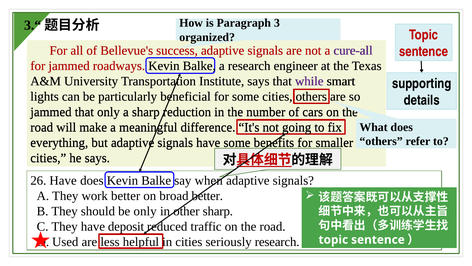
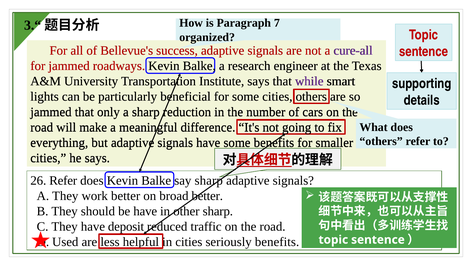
3: 3 -> 7
26 Have: Have -> Refer
say when: when -> sharp
be only: only -> have
seriously research: research -> benefits
